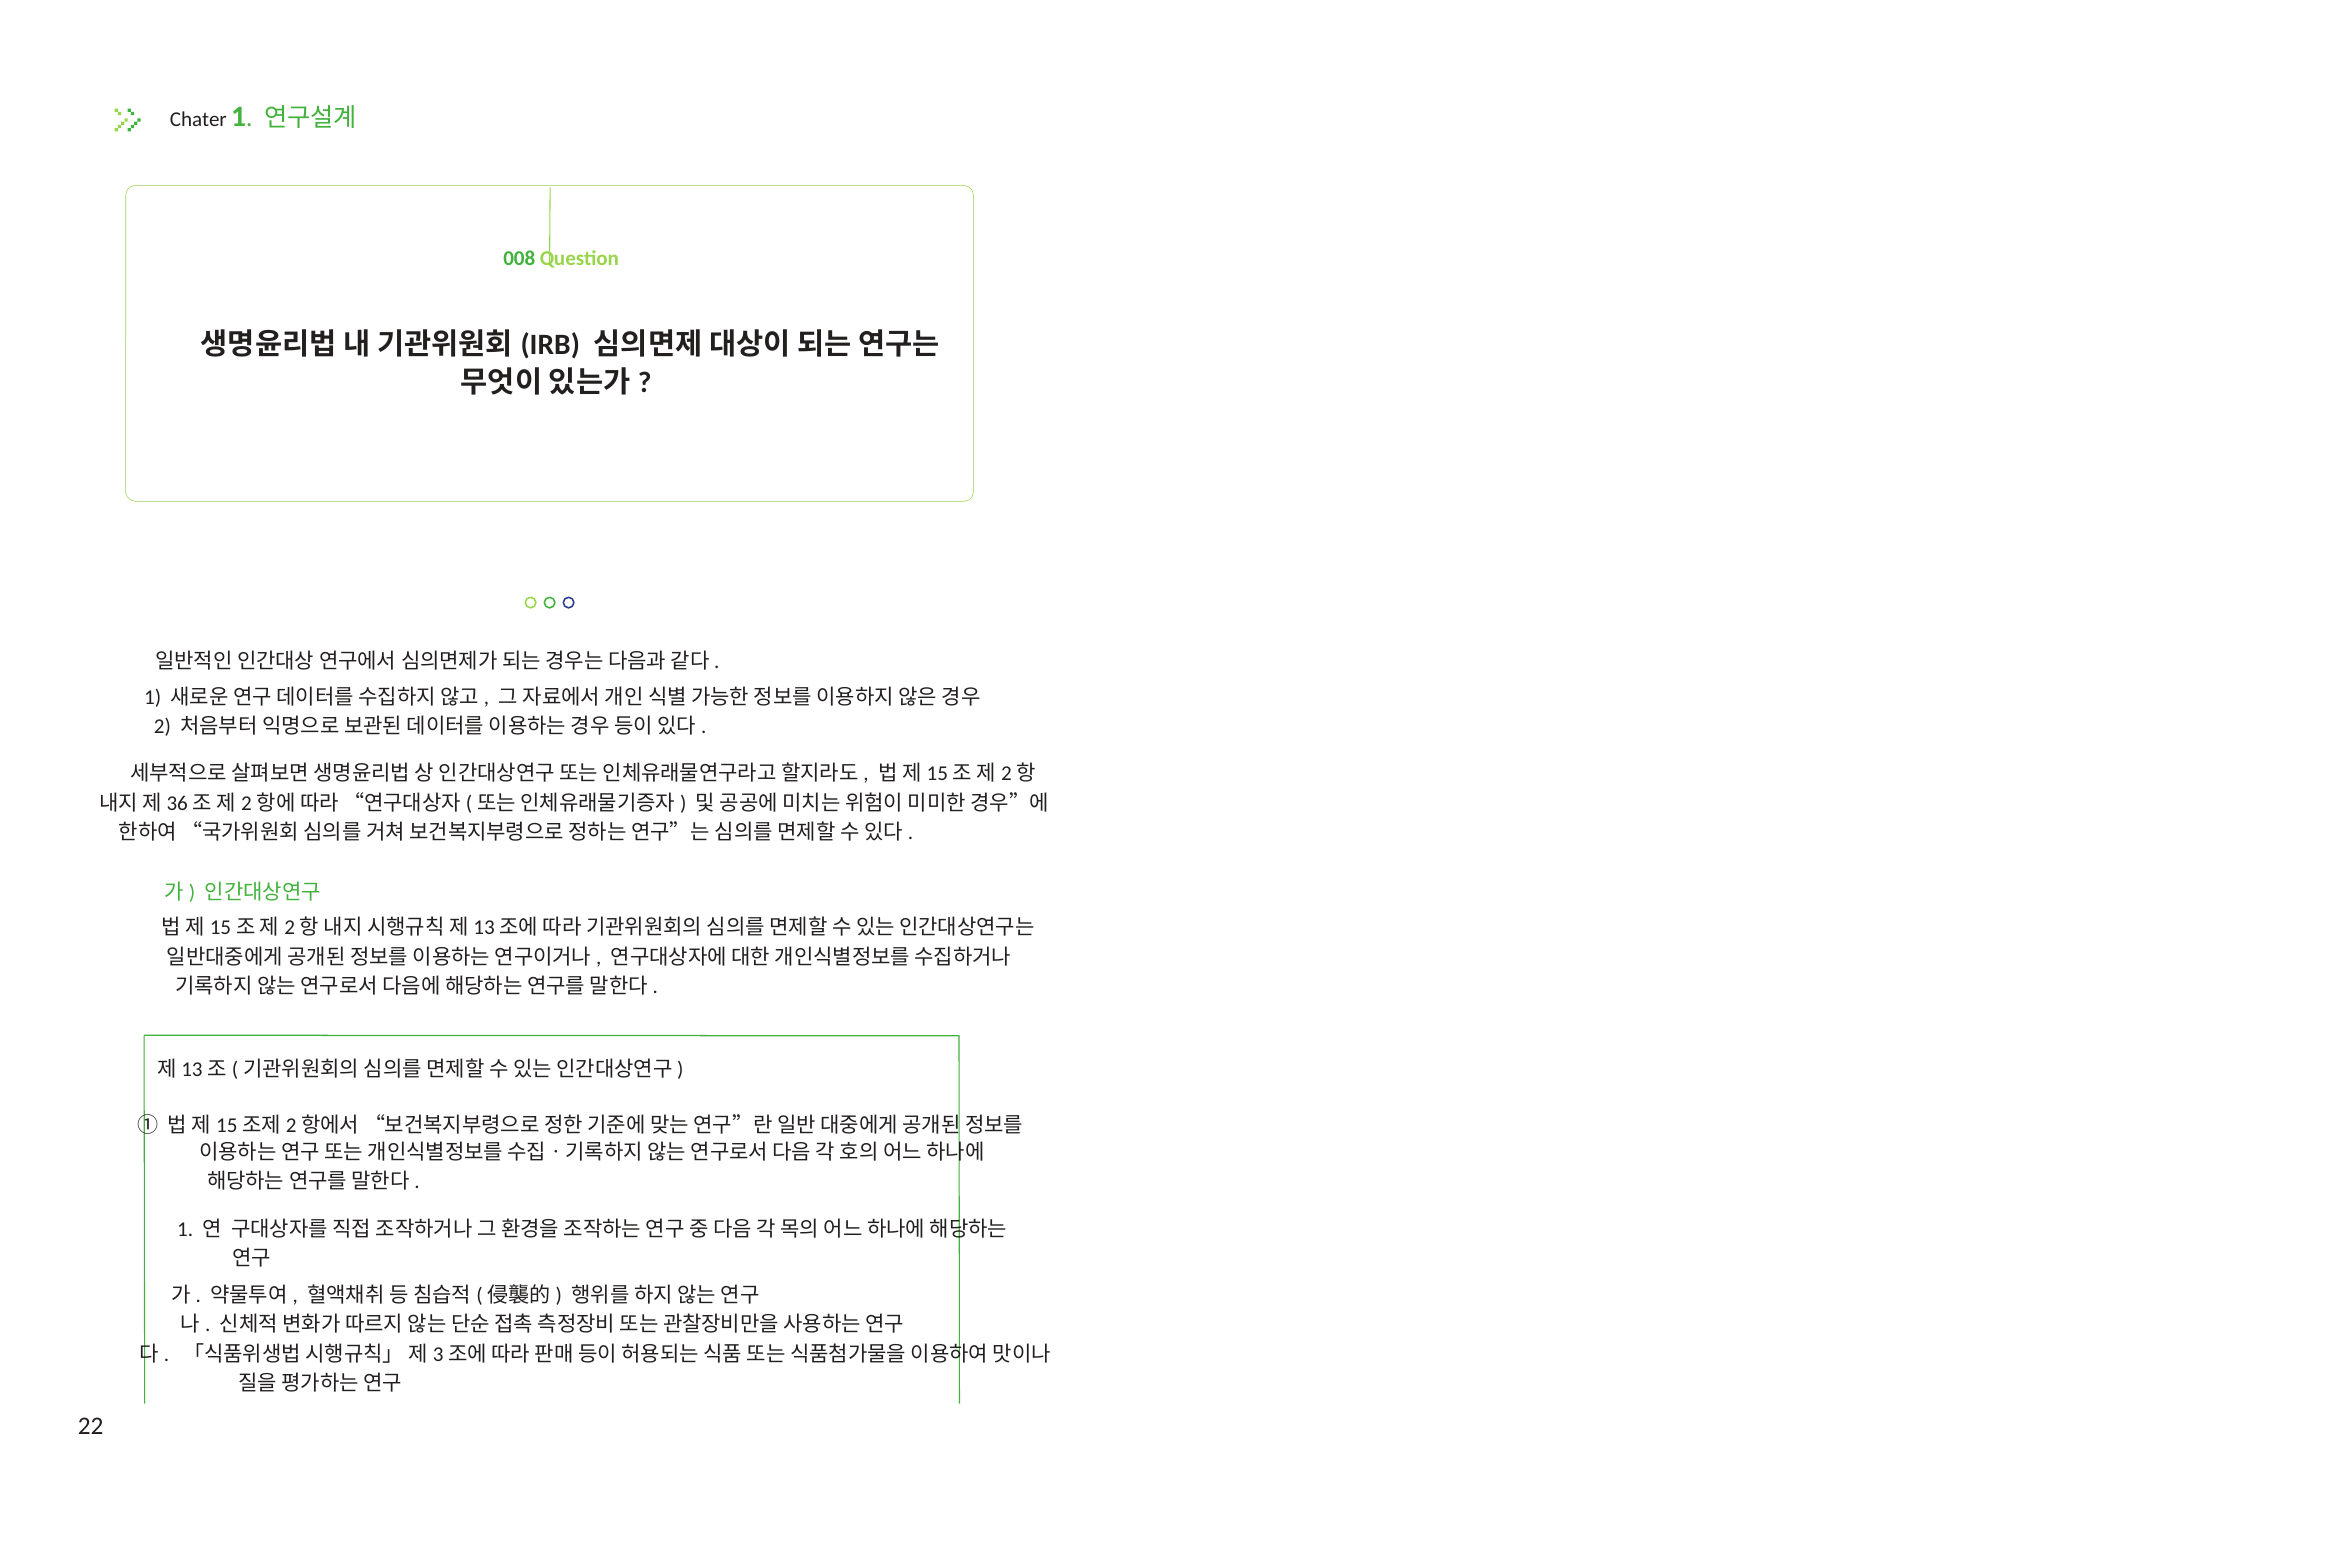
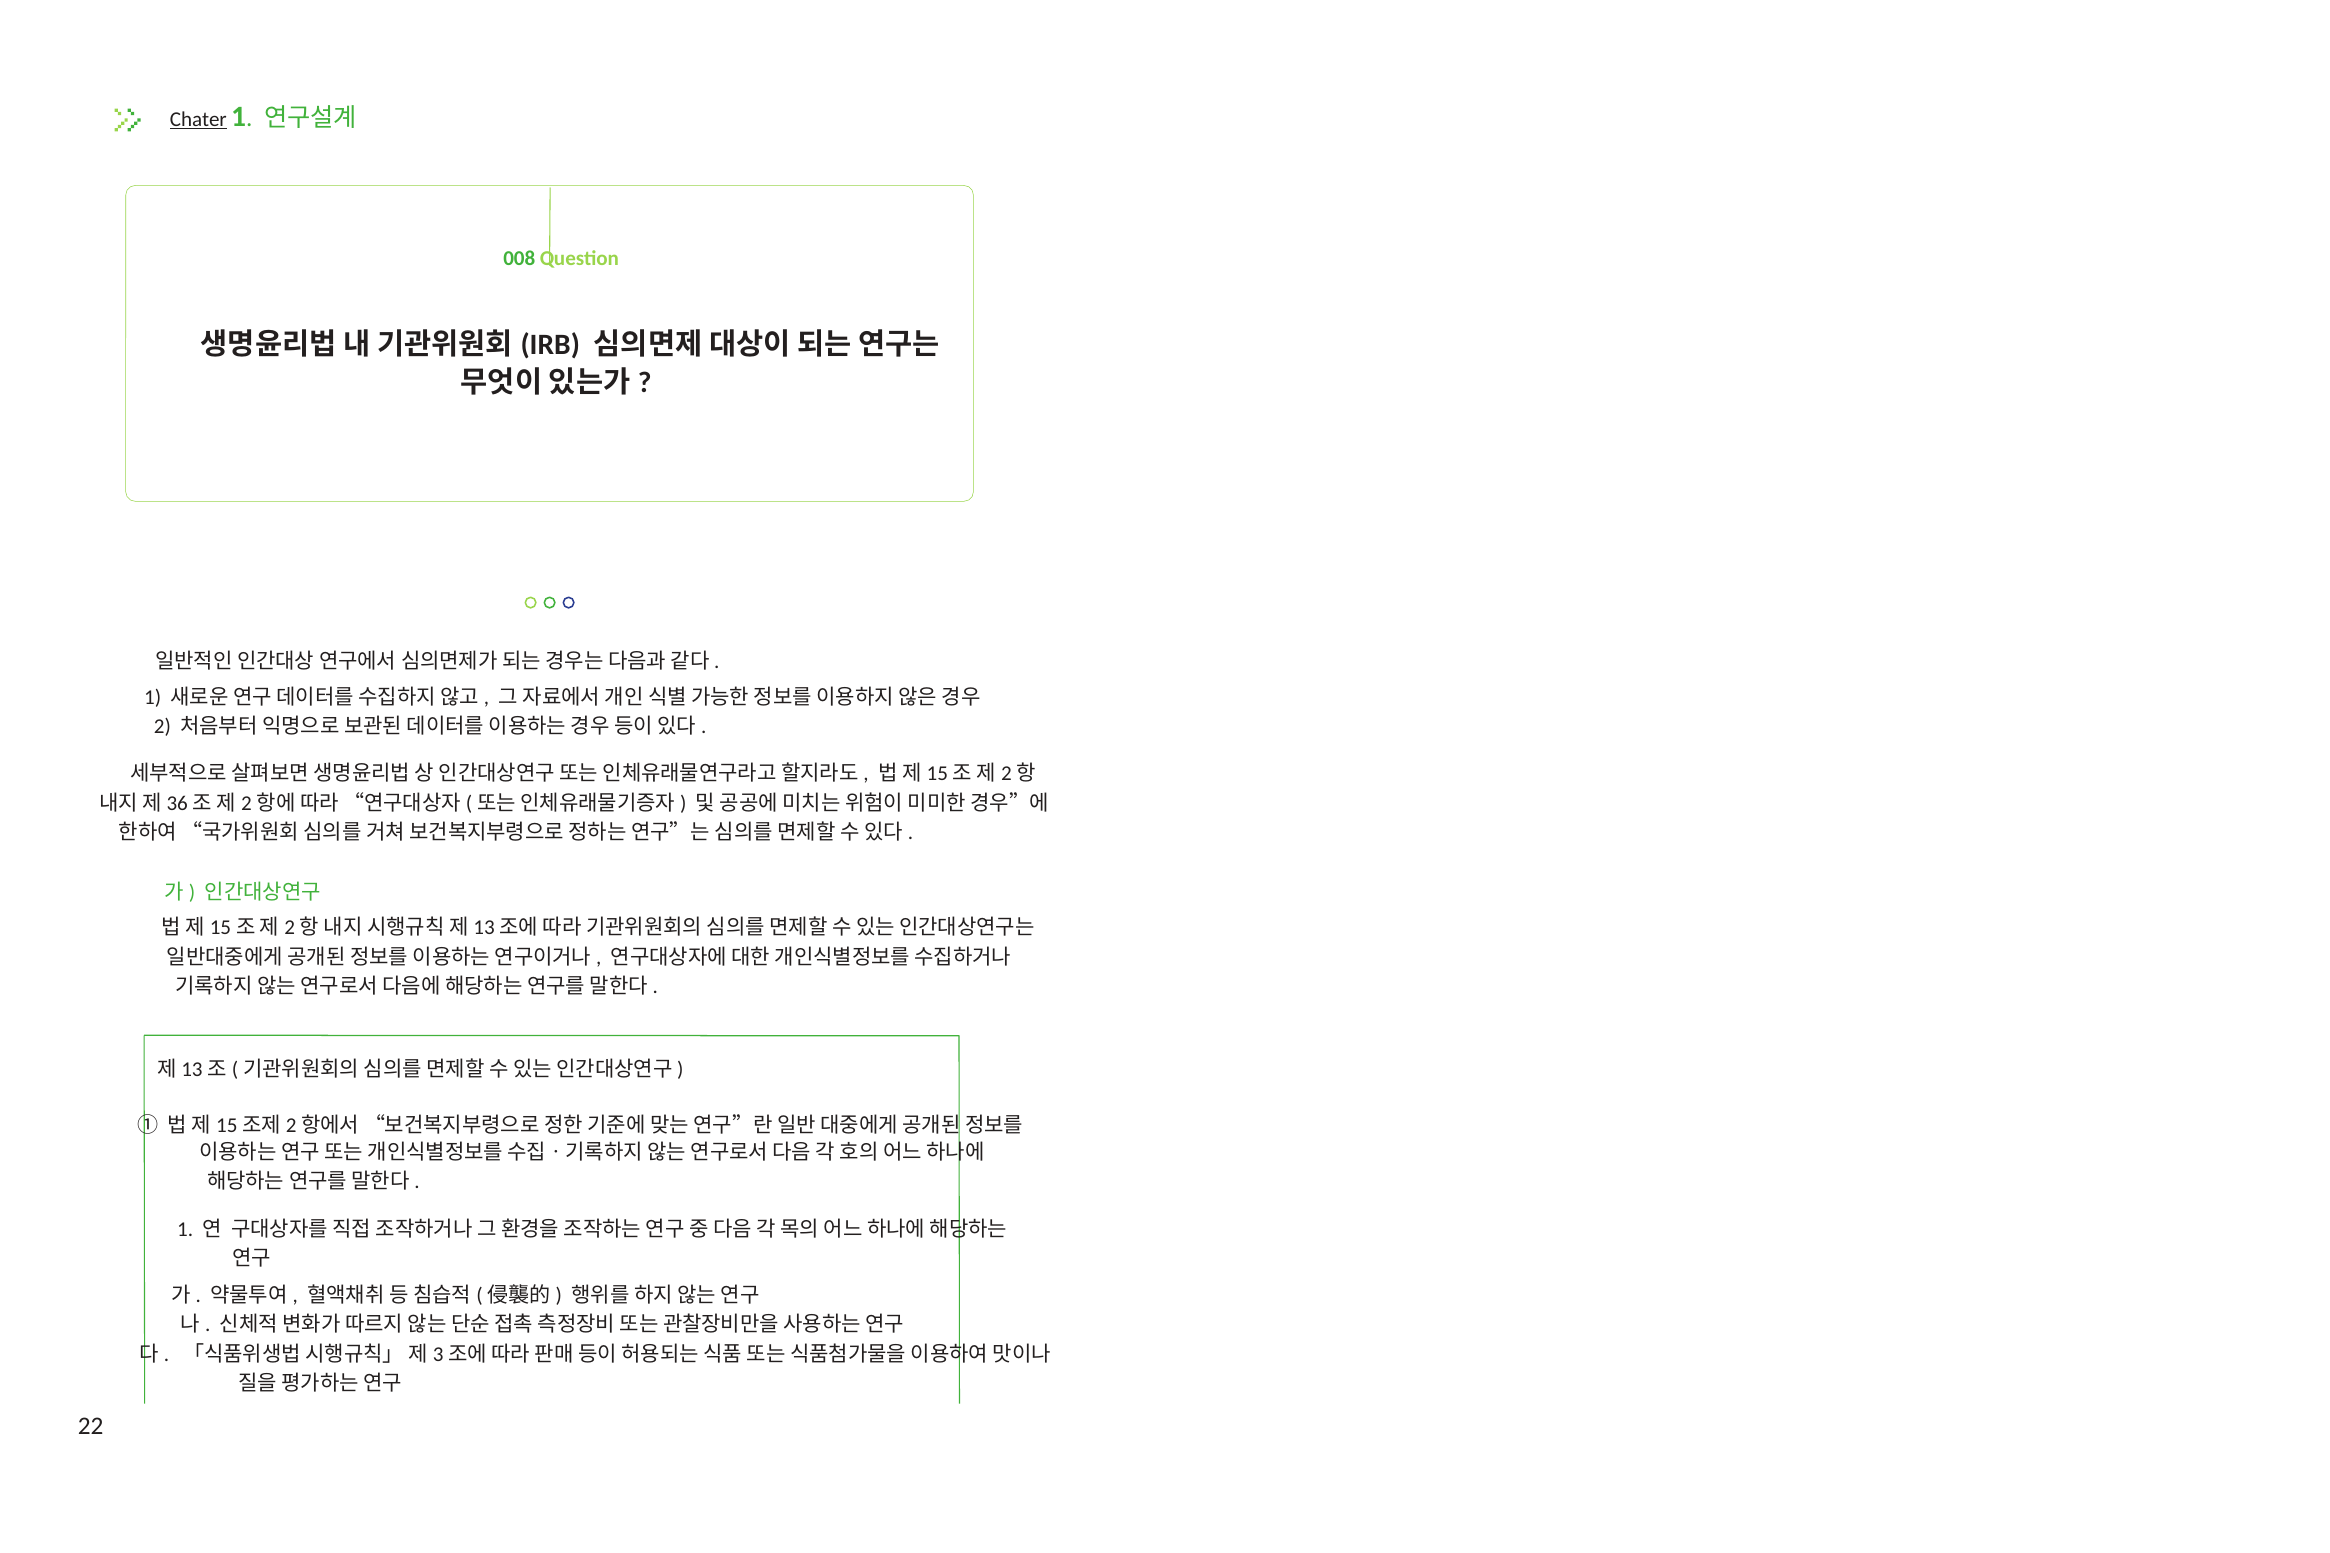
Chater underline: none -> present
